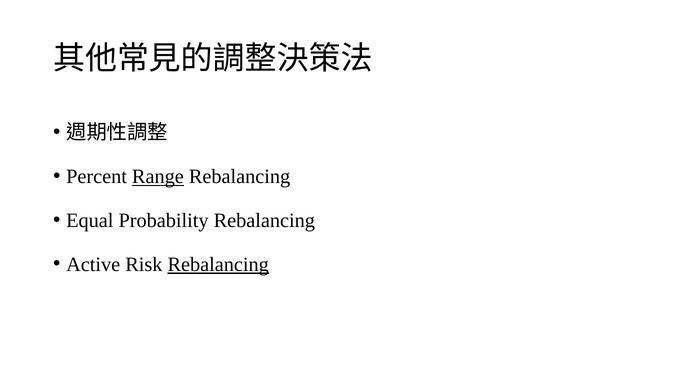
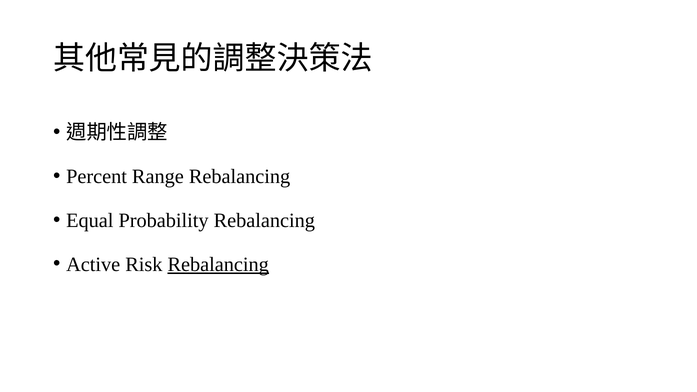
Range underline: present -> none
